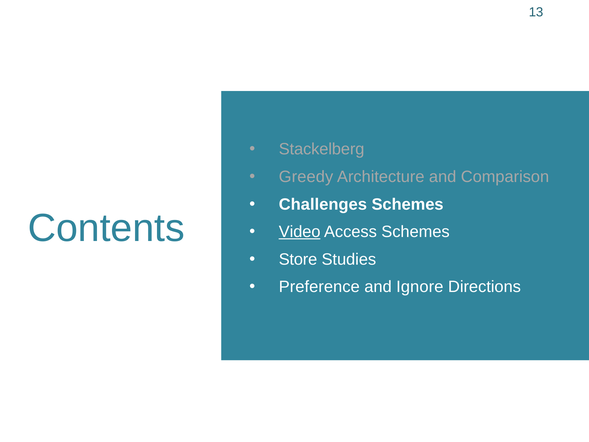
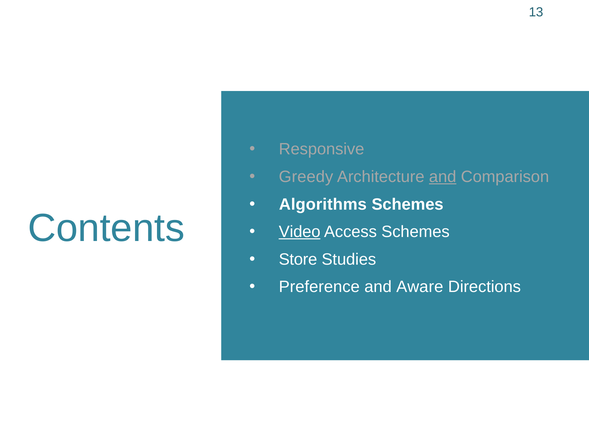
Stackelberg: Stackelberg -> Responsive
and at (443, 177) underline: none -> present
Challenges: Challenges -> Algorithms
Ignore: Ignore -> Aware
